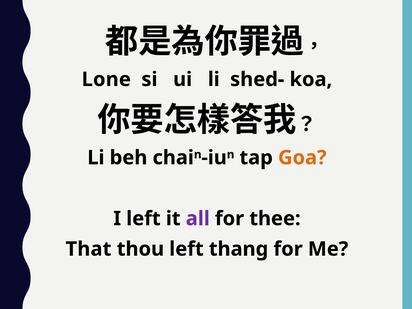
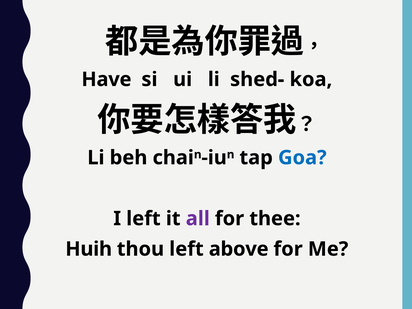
Lone: Lone -> Have
Goa colour: orange -> blue
That: That -> Huih
thang: thang -> above
